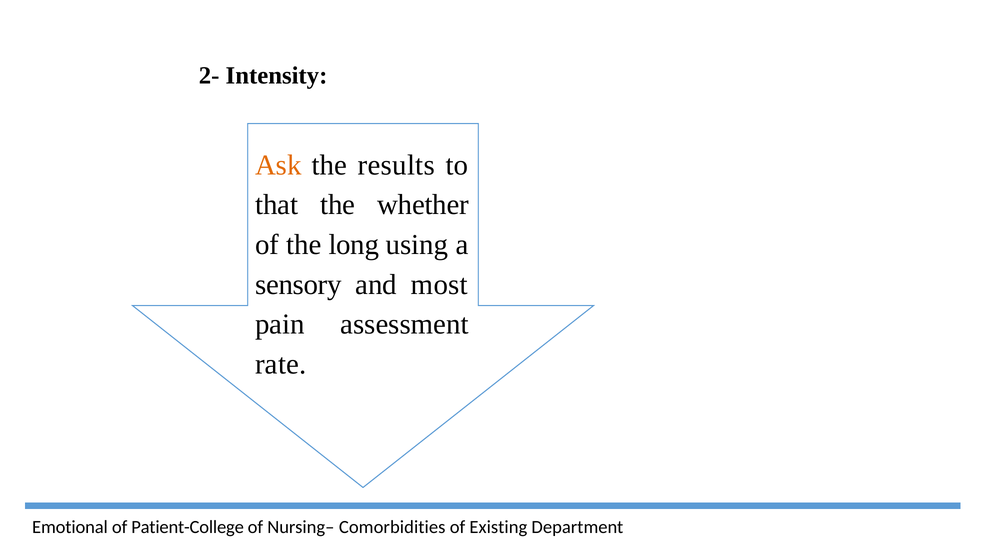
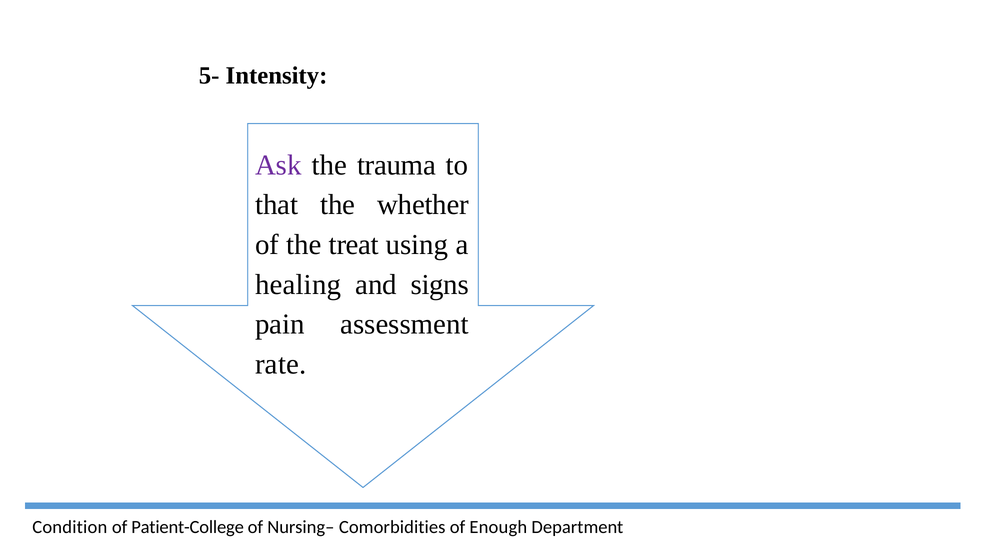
2-: 2- -> 5-
Ask colour: orange -> purple
results: results -> trauma
long: long -> treat
sensory: sensory -> healing
most: most -> signs
Emotional: Emotional -> Condition
Existing: Existing -> Enough
